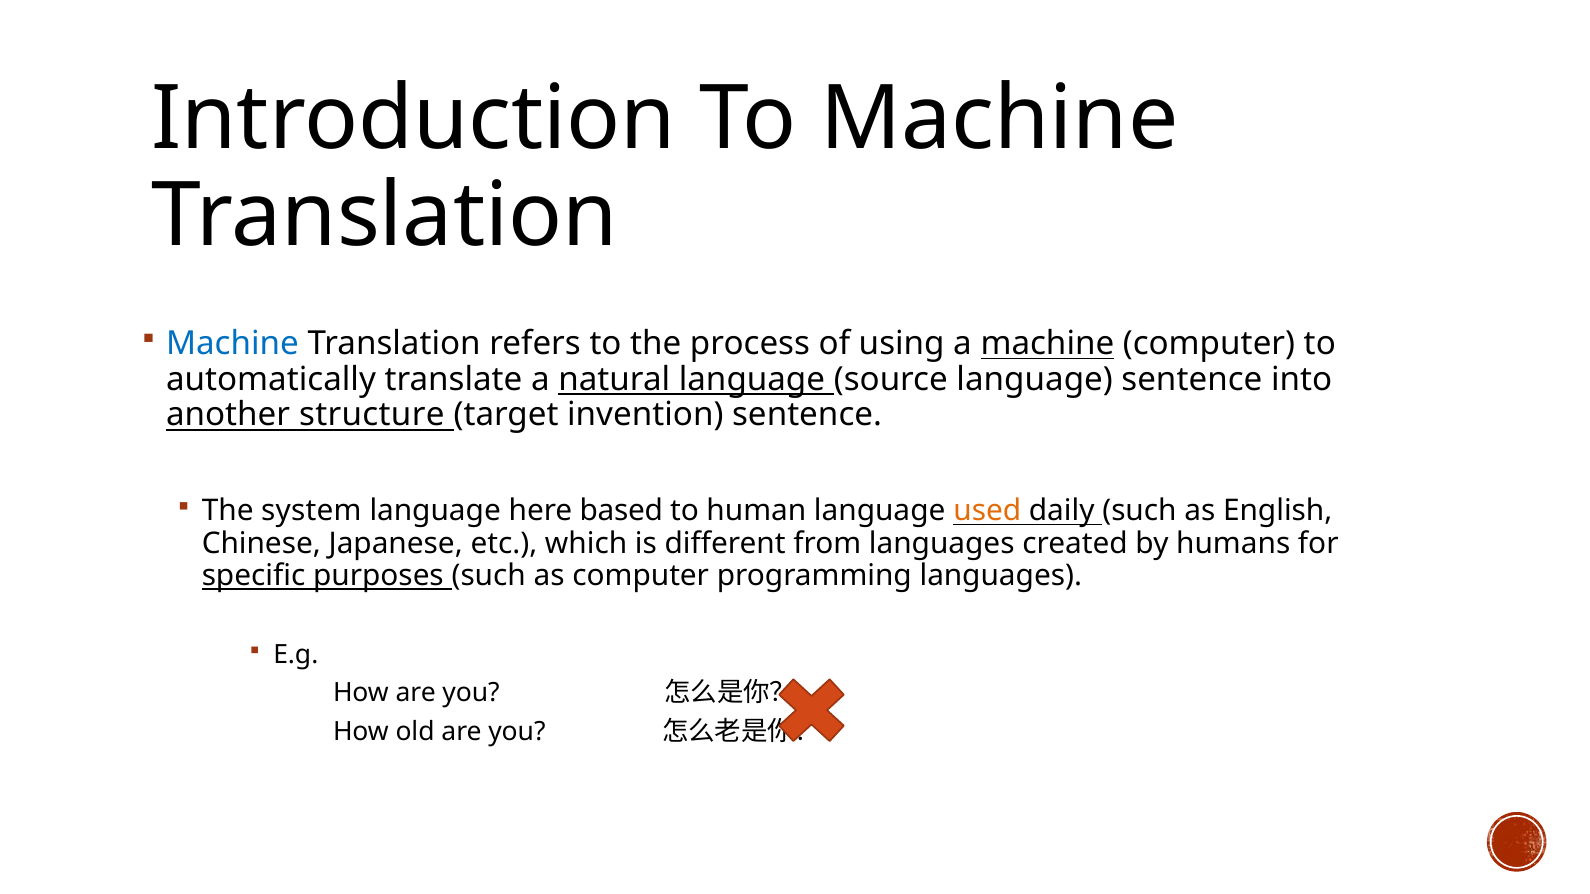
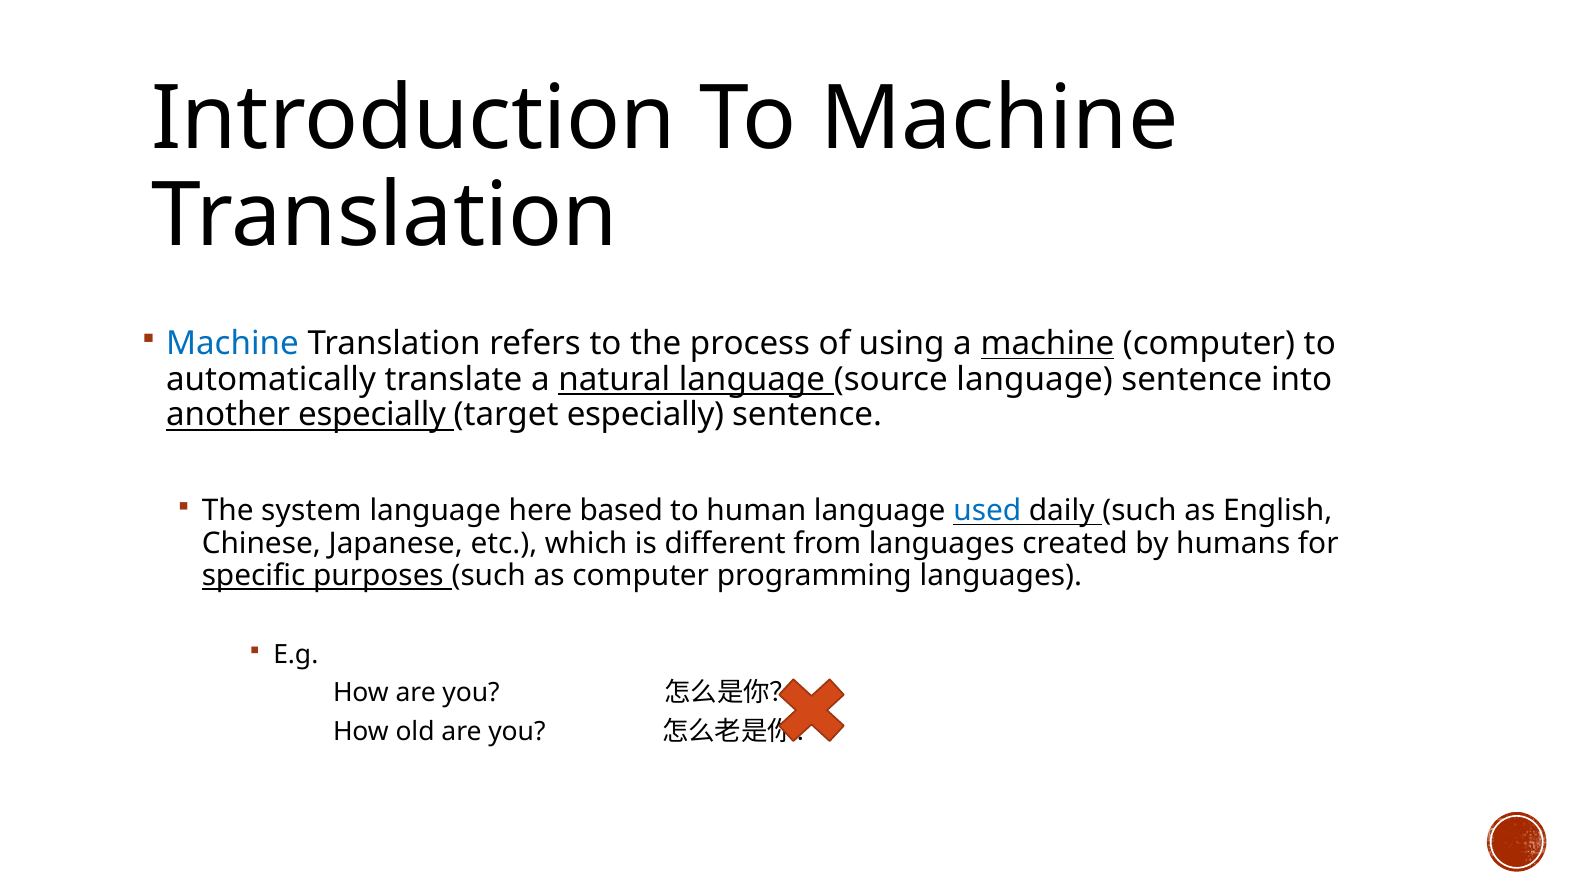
another structure: structure -> especially
target invention: invention -> especially
used colour: orange -> blue
